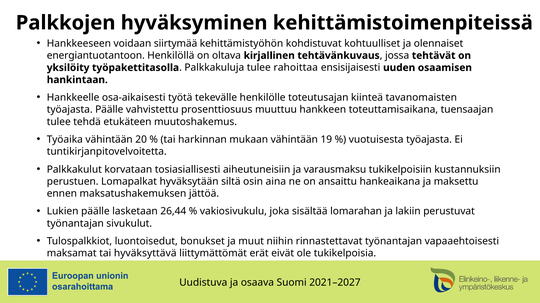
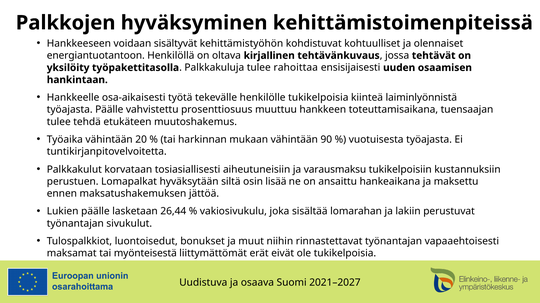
siirtymää: siirtymää -> sisältyvät
henkilölle toteutusajan: toteutusajan -> tukikelpoisia
tavanomaisten: tavanomaisten -> laiminlyönnistä
19: 19 -> 90
aina: aina -> lisää
hyväksyttävä: hyväksyttävä -> myönteisestä
